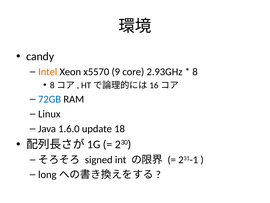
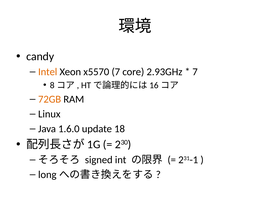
x5570 9: 9 -> 7
8 at (195, 72): 8 -> 7
72GB colour: blue -> orange
